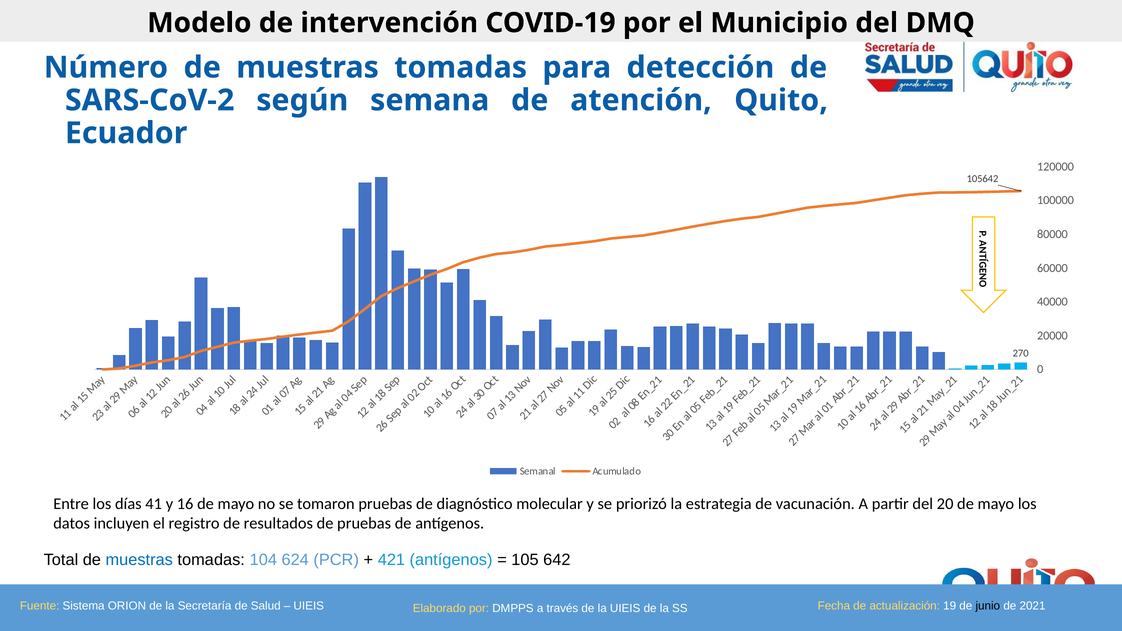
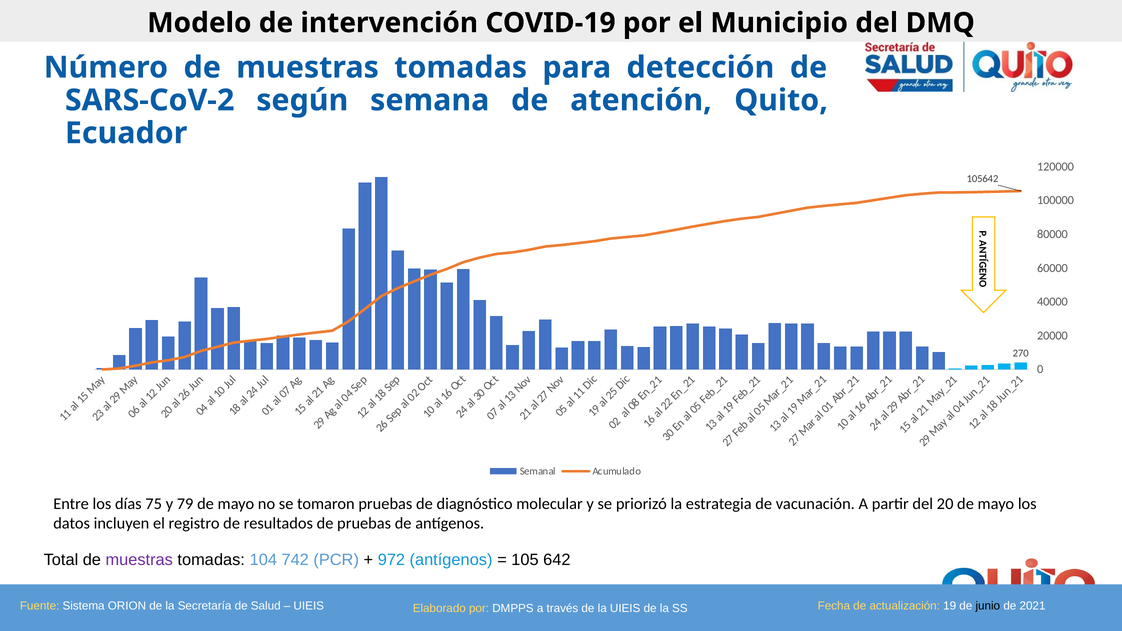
41: 41 -> 75
16: 16 -> 79
muestras at (139, 560) colour: blue -> purple
624: 624 -> 742
421: 421 -> 972
